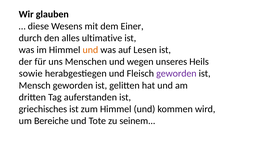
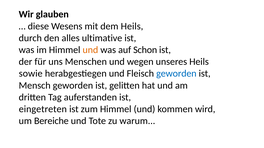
dem Einer: Einer -> Heils
Lesen: Lesen -> Schon
geworden at (176, 74) colour: purple -> blue
griechisches: griechisches -> eingetreten
seinem: seinem -> warum
